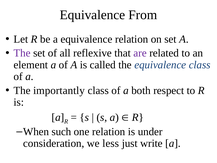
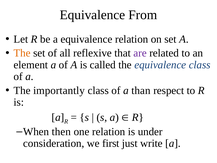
The at (22, 53) colour: purple -> orange
both: both -> than
such: such -> then
less: less -> first
